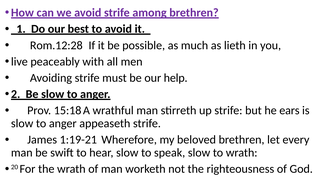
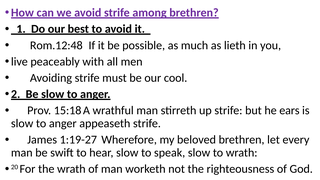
Rom.12:28: Rom.12:28 -> Rom.12:48
help: help -> cool
1:19-21: 1:19-21 -> 1:19-27
